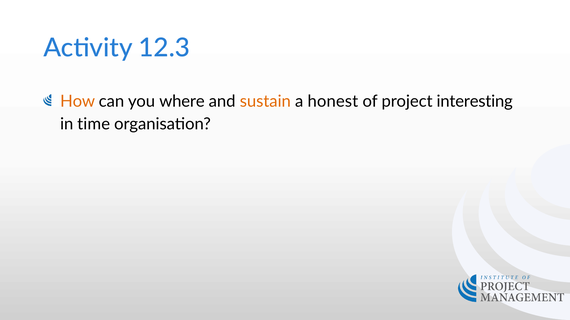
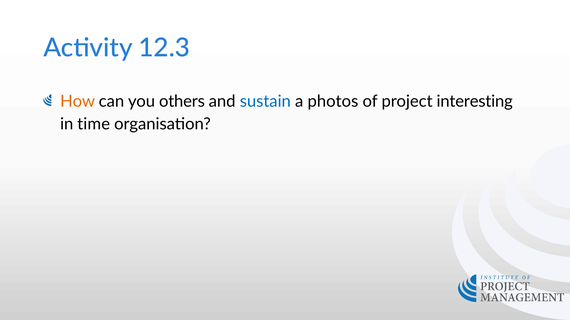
where: where -> others
sustain colour: orange -> blue
honest: honest -> photos
